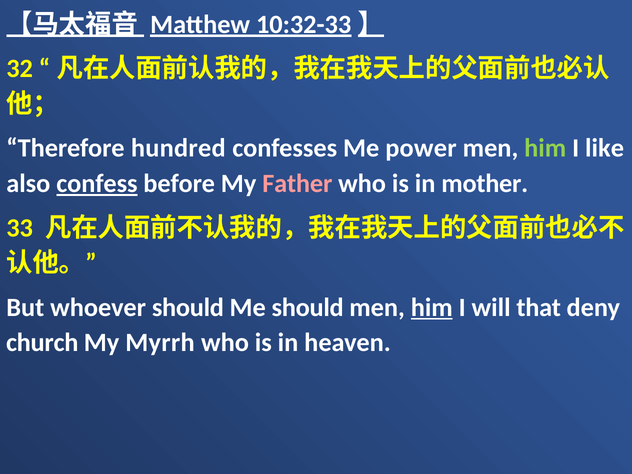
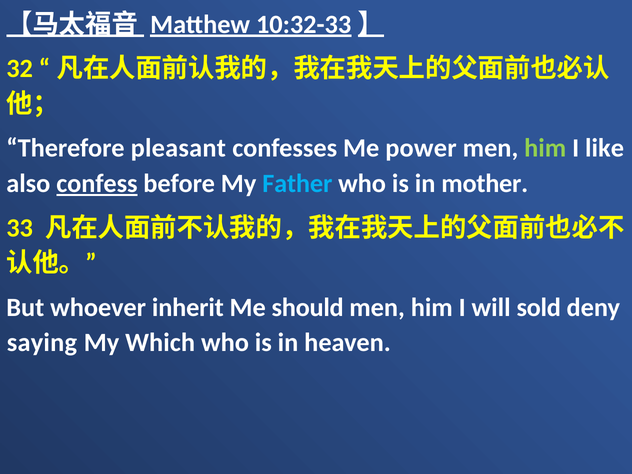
hundred: hundred -> pleasant
Father colour: pink -> light blue
whoever should: should -> inherit
him at (432, 307) underline: present -> none
that: that -> sold
church: church -> saying
Myrrh: Myrrh -> Which
